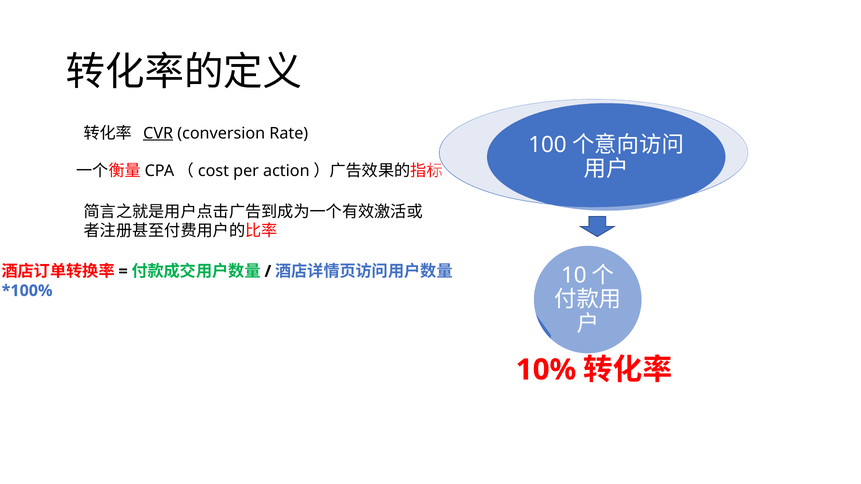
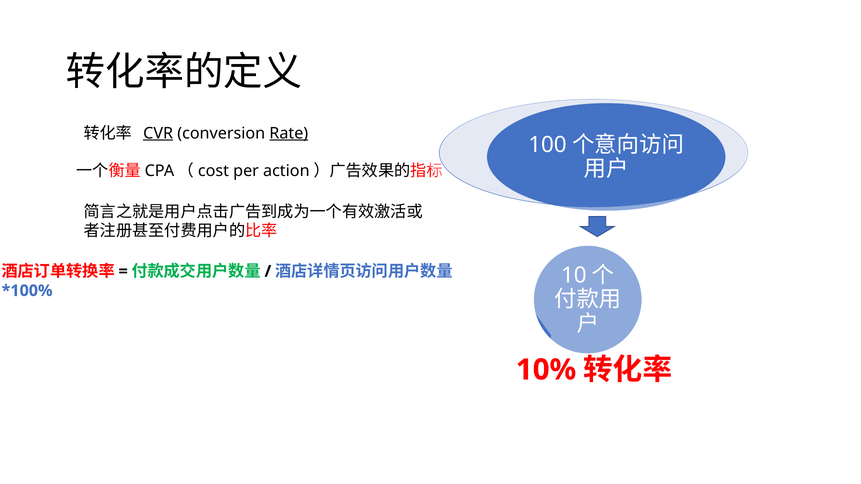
Rate underline: none -> present
